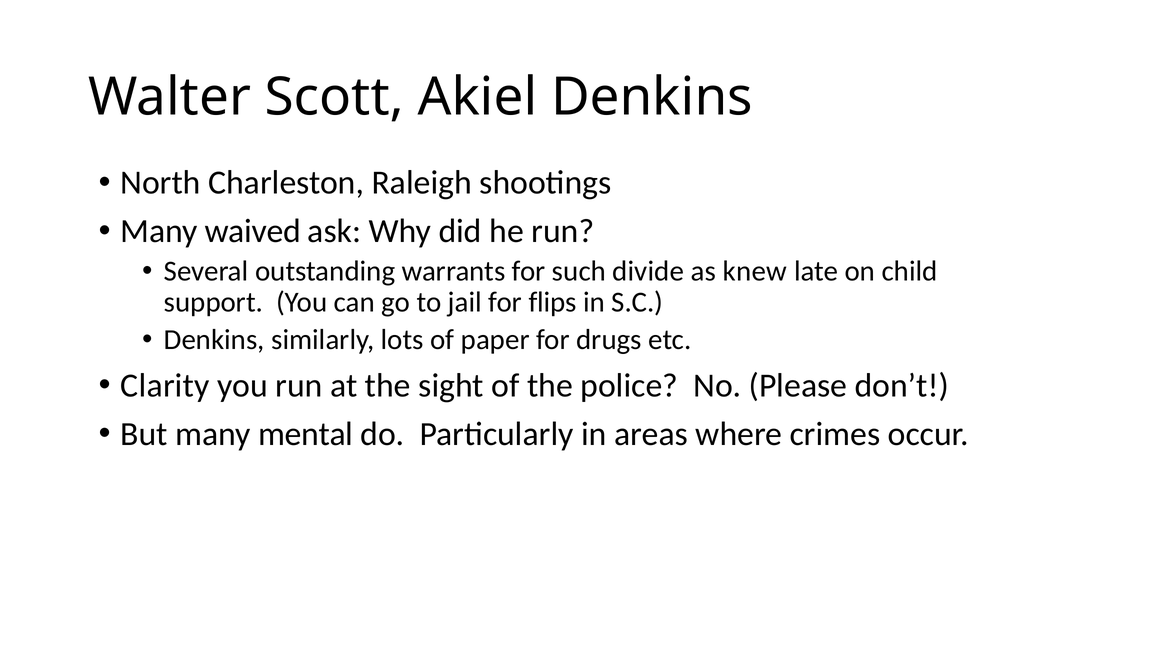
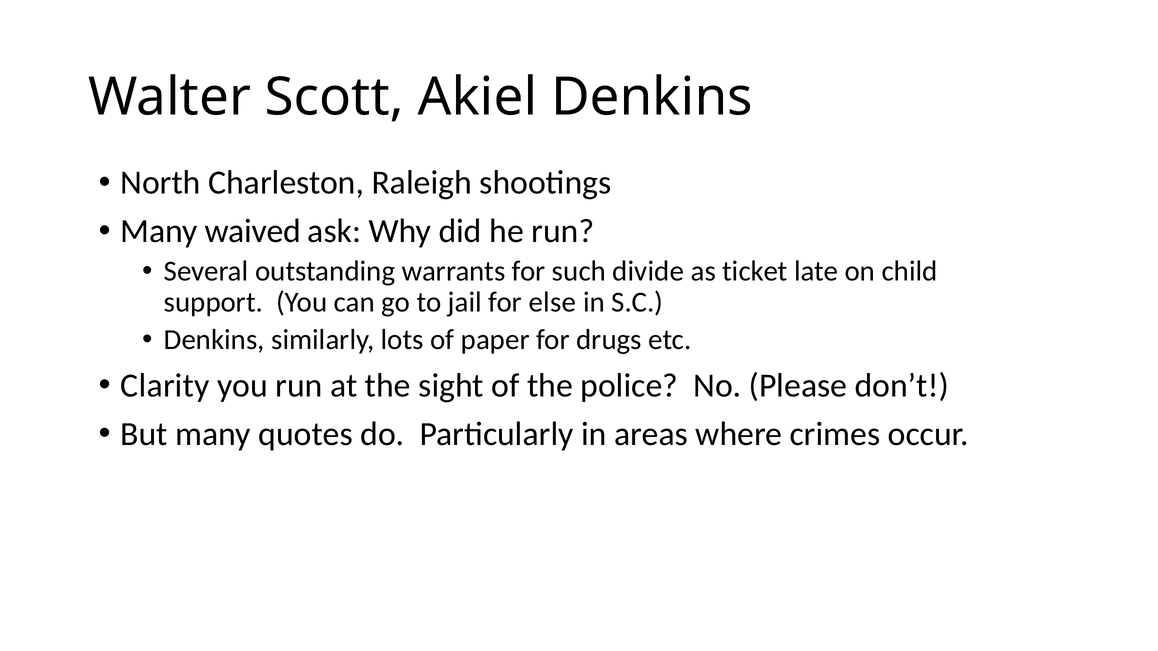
knew: knew -> ticket
flips: flips -> else
mental: mental -> quotes
